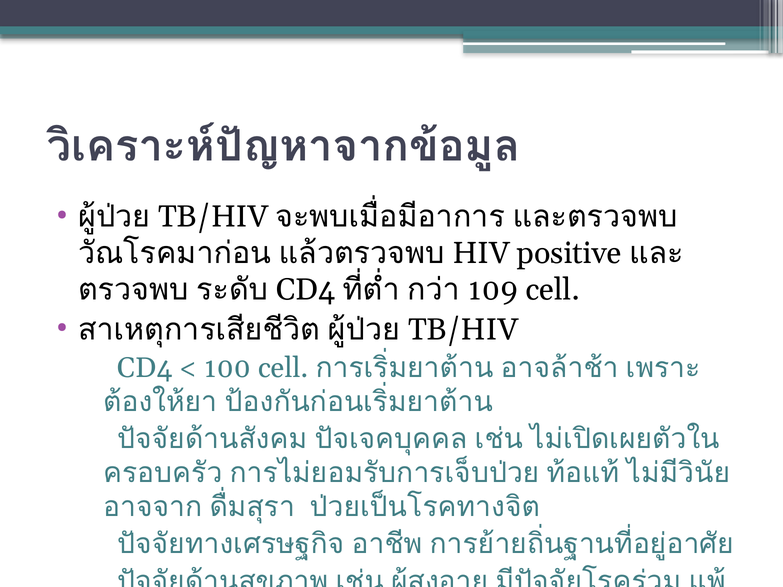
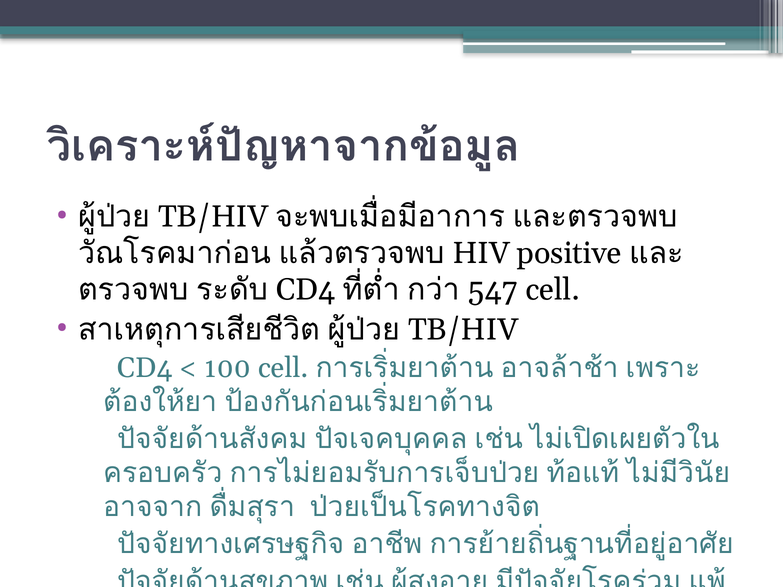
109: 109 -> 547
